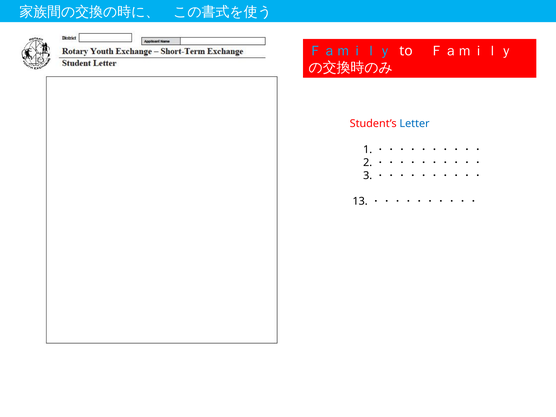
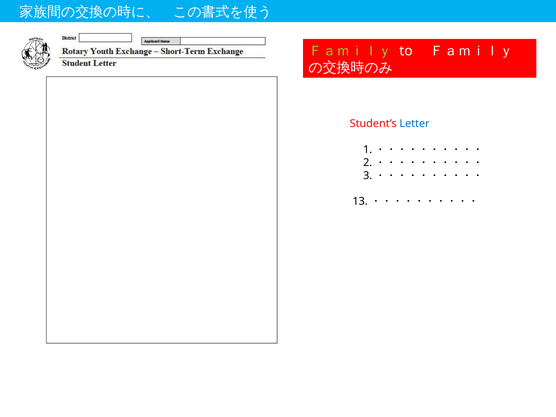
Ｆａｍｉｌｙ at (350, 51) colour: light blue -> light green
